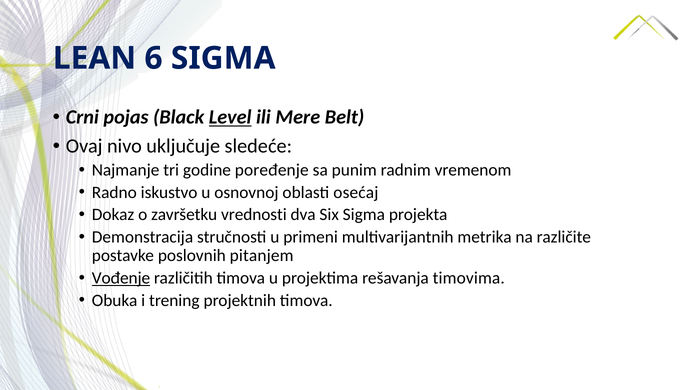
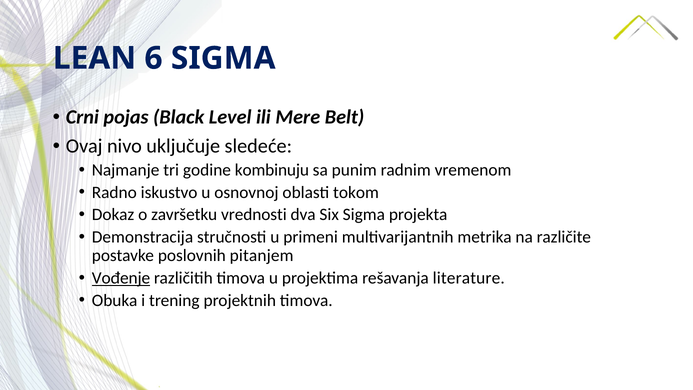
Level underline: present -> none
poređenje: poređenje -> kombinuju
osećaj: osećaj -> tokom
timovima: timovima -> literature
